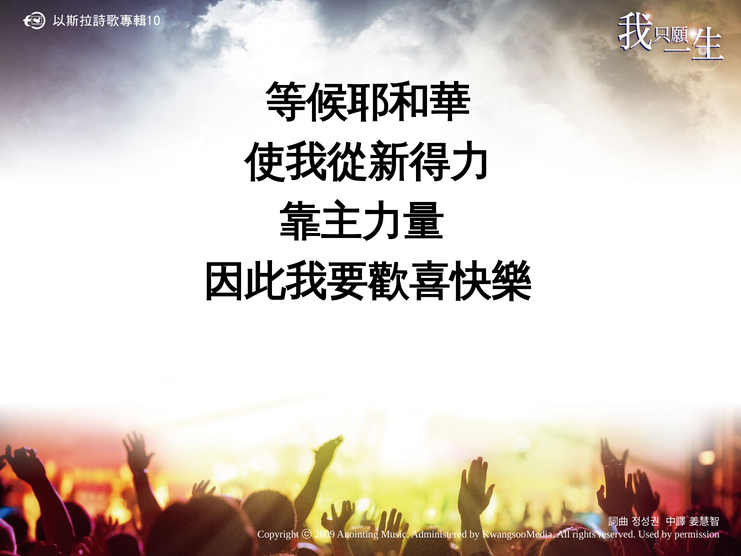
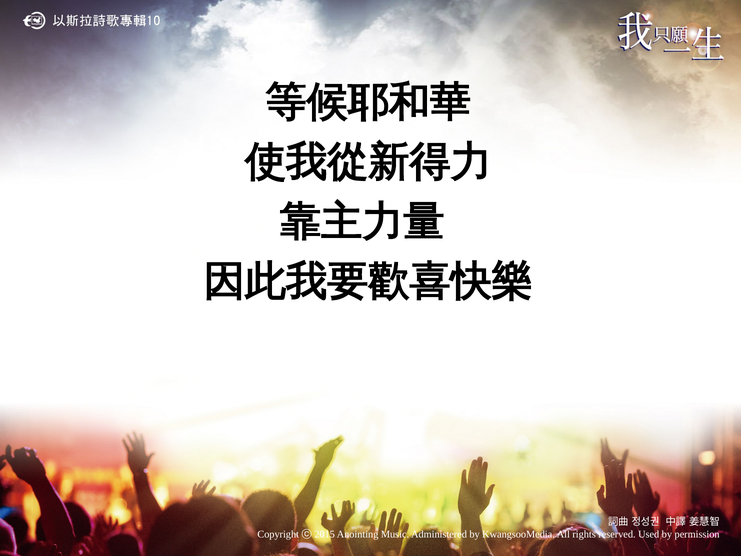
2009: 2009 -> 2015
